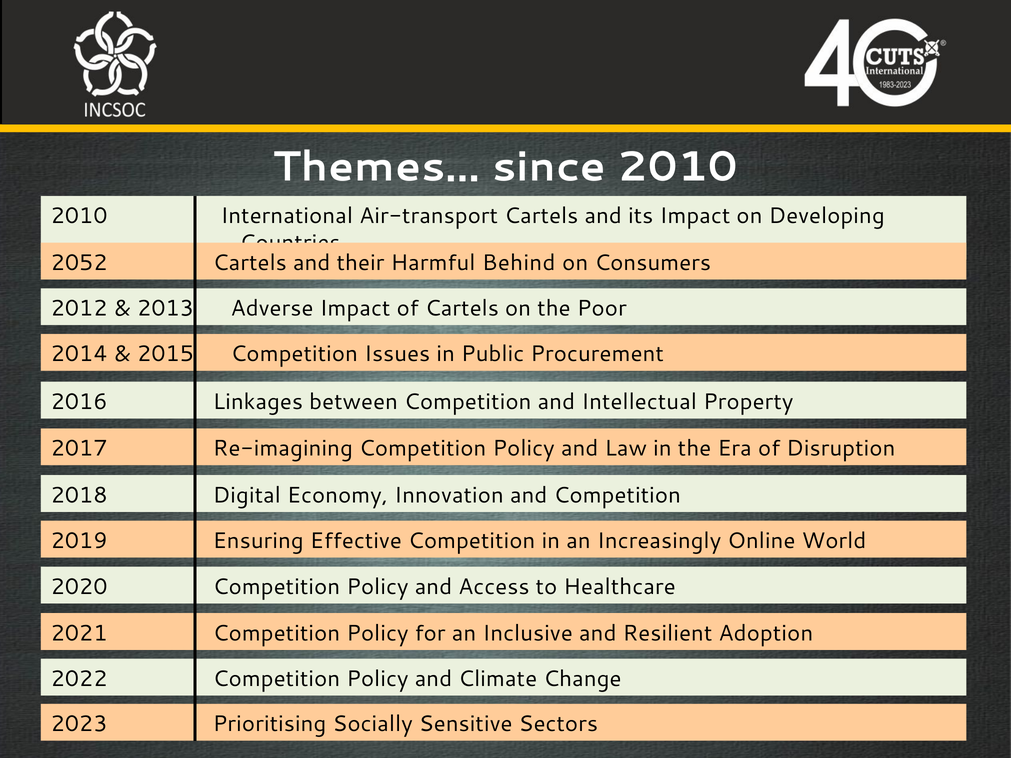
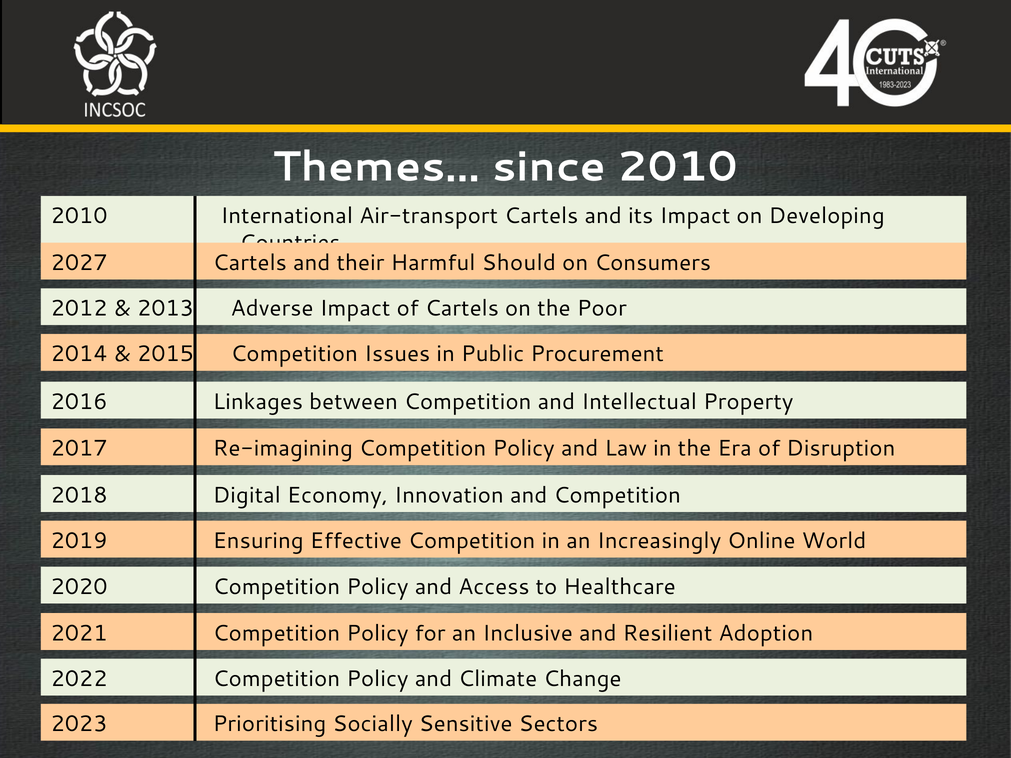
2052: 2052 -> 2027
Behind: Behind -> Should
